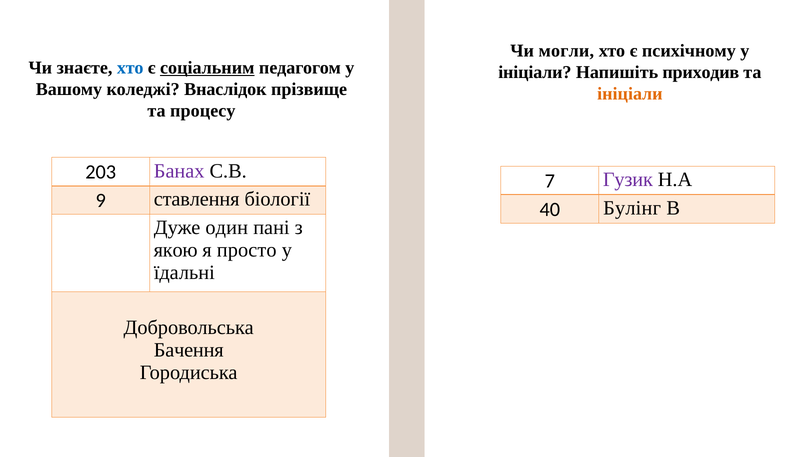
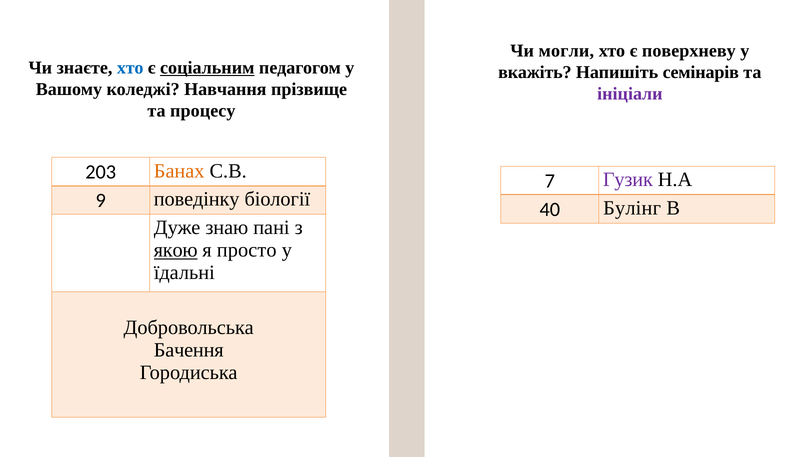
психічному: психічному -> поверхневу
ініціали at (535, 72): ініціали -> вкажіть
приходив: приходив -> семінарів
Внаслідок: Внаслідок -> Навчання
ініціали at (630, 94) colour: orange -> purple
Банах colour: purple -> orange
ставлення: ставлення -> поведінку
один: один -> знаю
якою underline: none -> present
